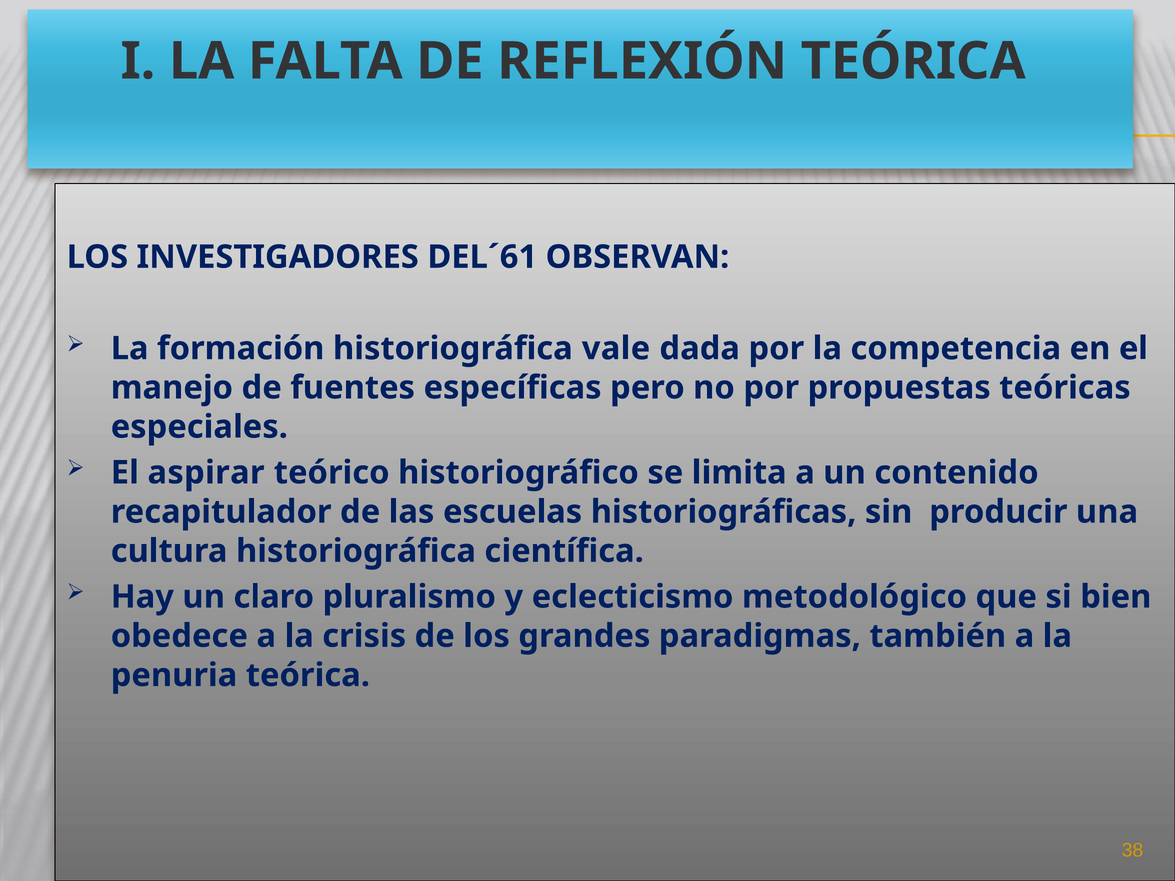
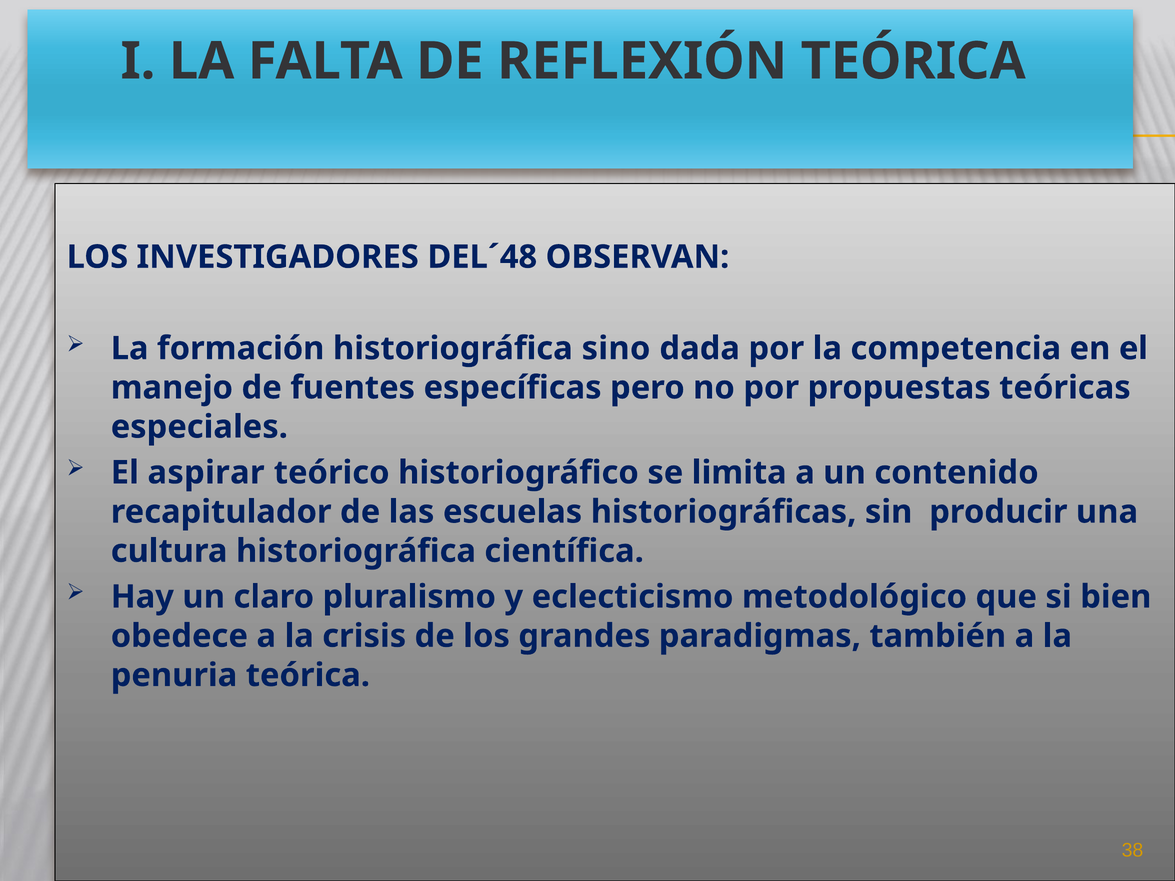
DEL´61: DEL´61 -> DEL´48
vale: vale -> sino
